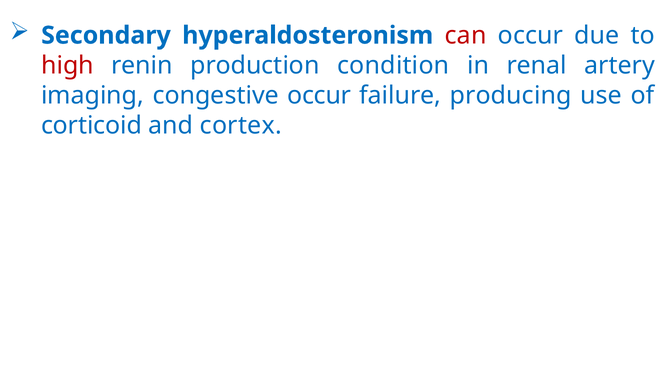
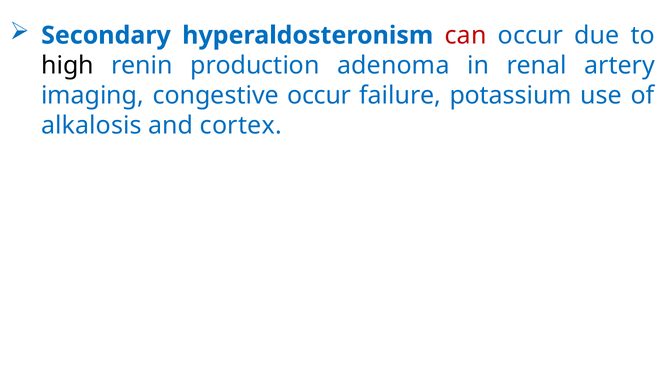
high colour: red -> black
condition: condition -> adenoma
producing: producing -> potassium
corticoid: corticoid -> alkalosis
